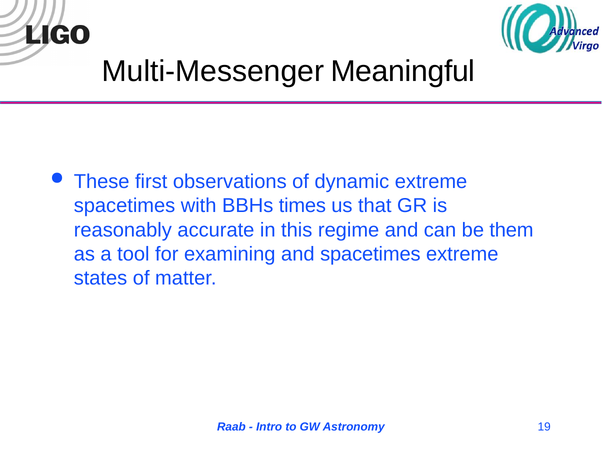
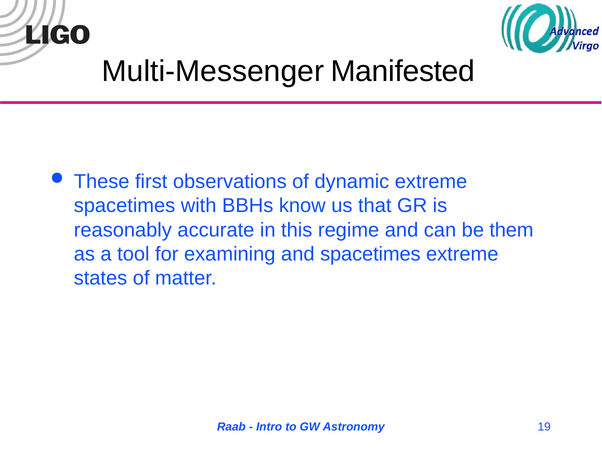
Meaningful: Meaningful -> Manifested
times: times -> know
